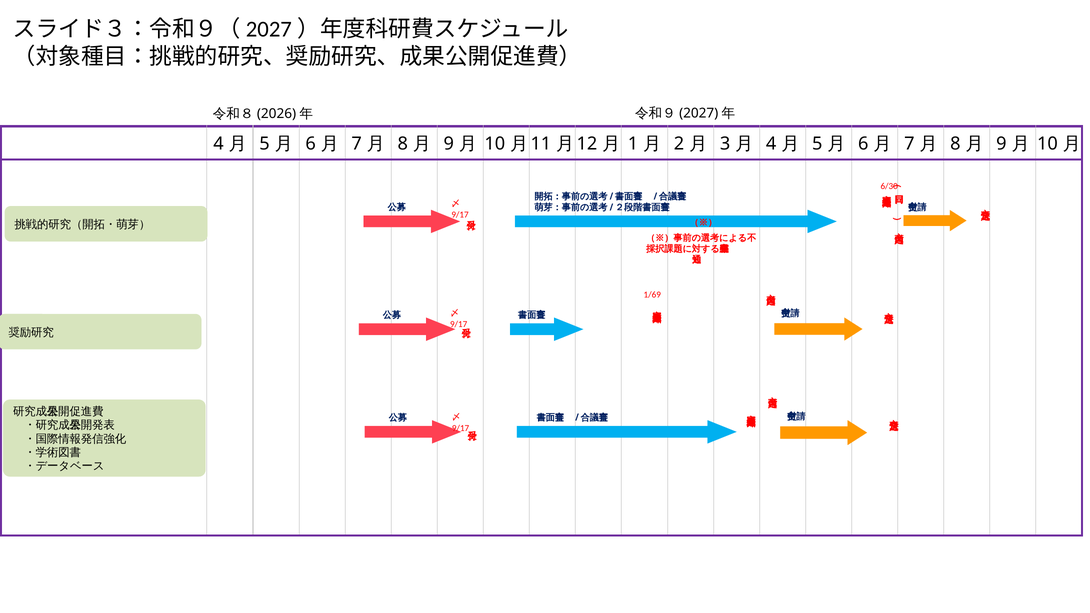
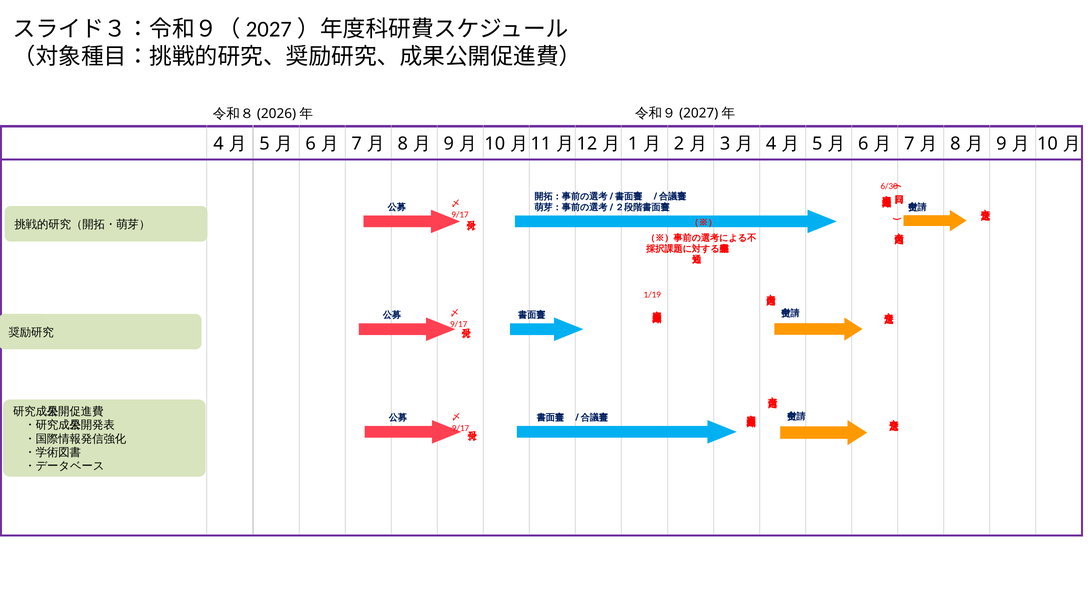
1/69: 1/69 -> 1/19
